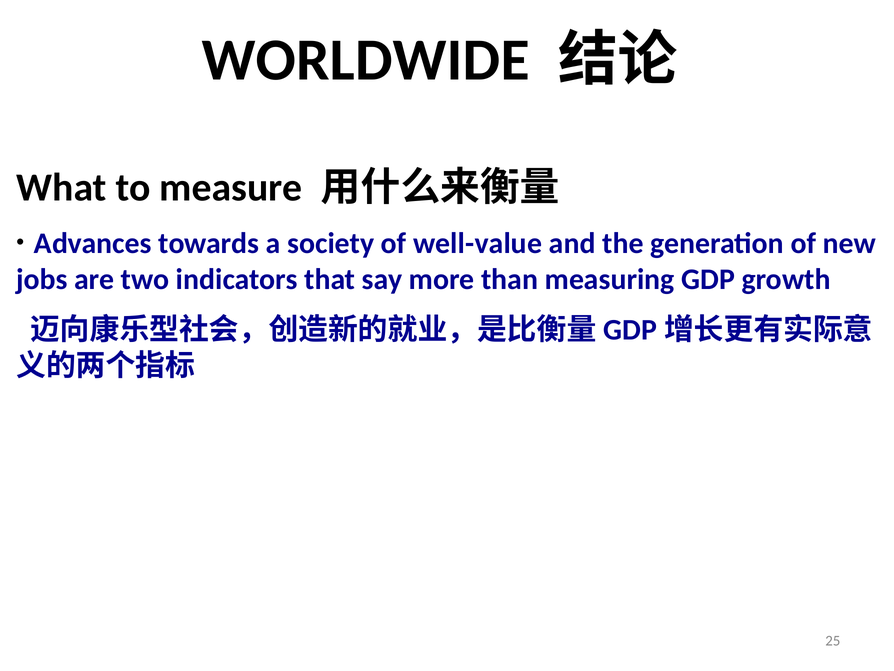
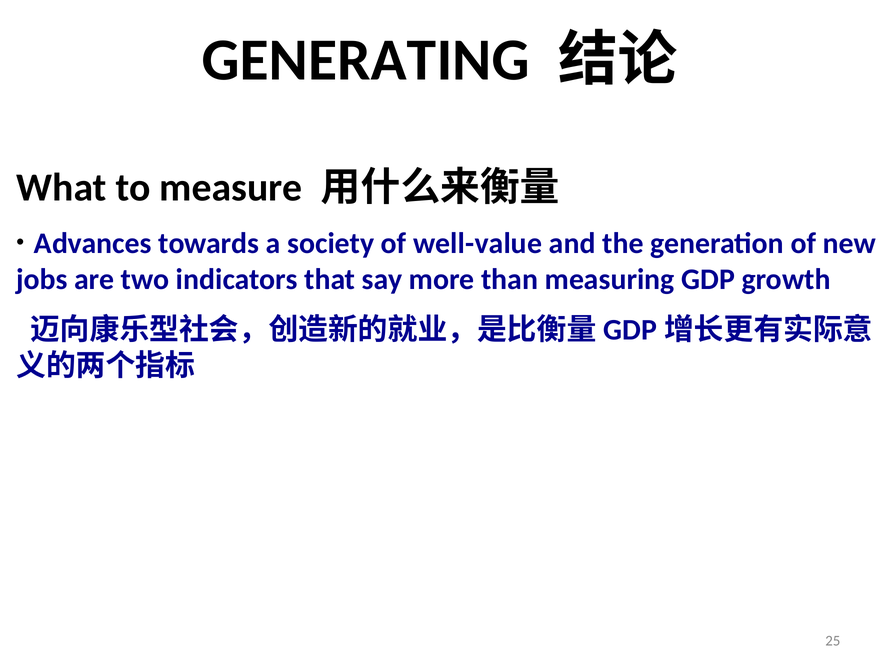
WORLDWIDE: WORLDWIDE -> GENERATING
